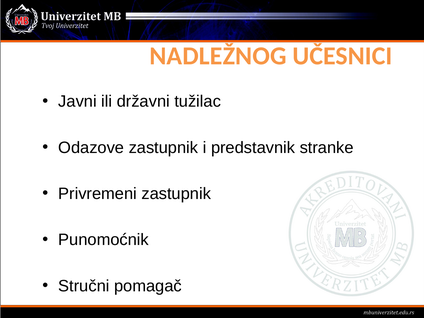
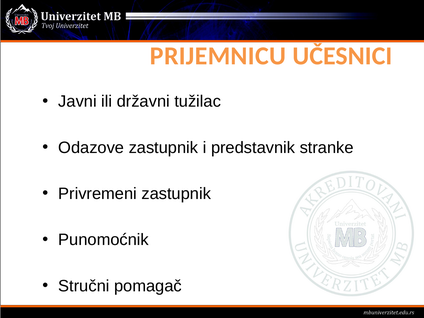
NADLEŽNOG: NADLEŽNOG -> PRIJEMNICU
